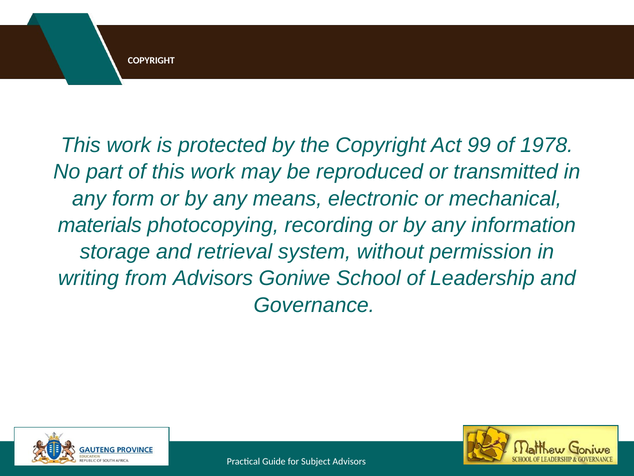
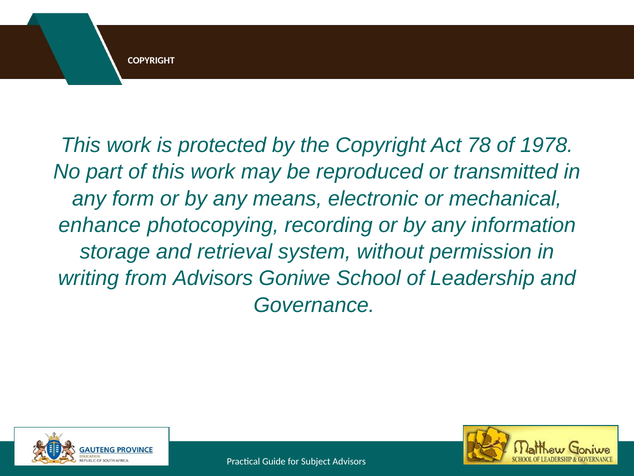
99: 99 -> 78
materials: materials -> enhance
